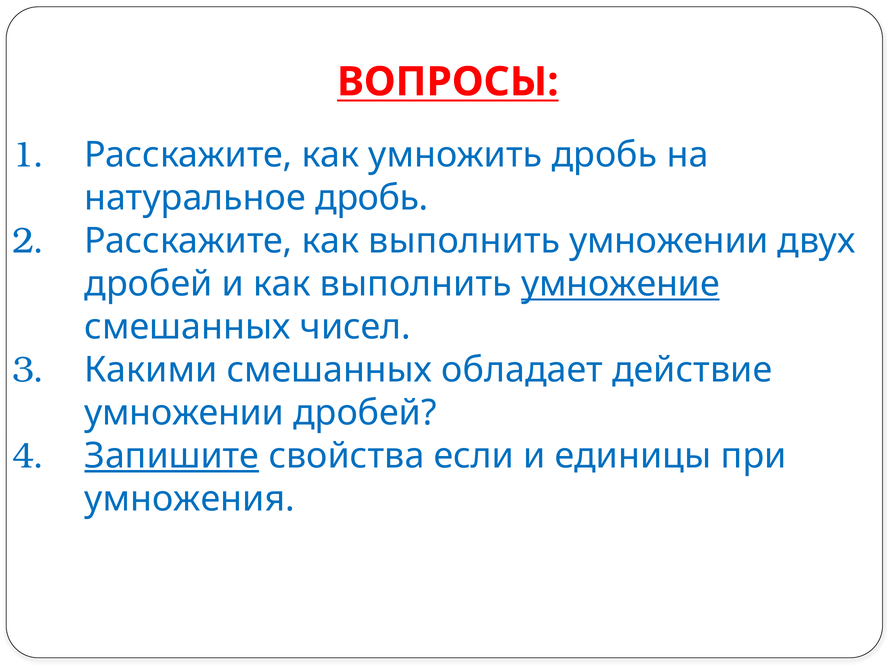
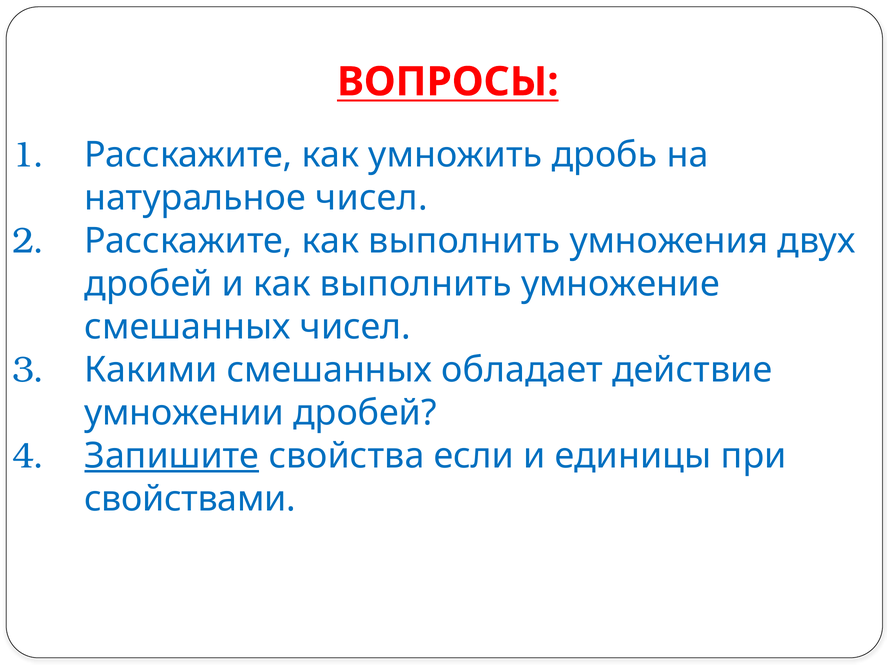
натуральное дробь: дробь -> чисел
выполнить умножении: умножении -> умножения
умножение underline: present -> none
умножения: умножения -> свойствами
